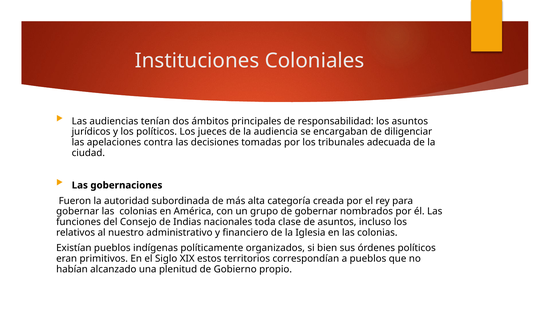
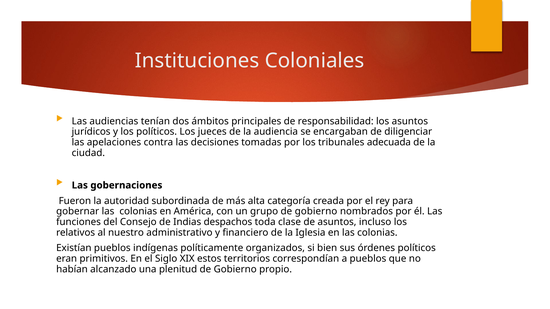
grupo de gobernar: gobernar -> gobierno
nacionales: nacionales -> despachos
